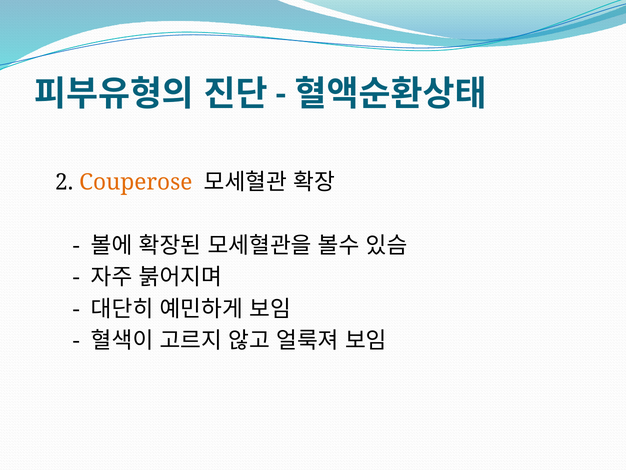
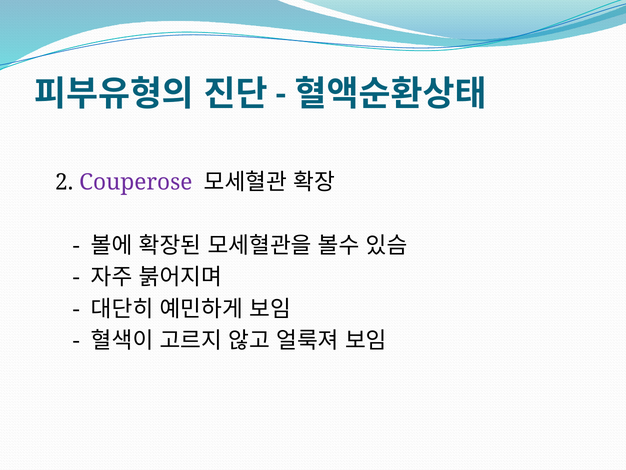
Couperose colour: orange -> purple
